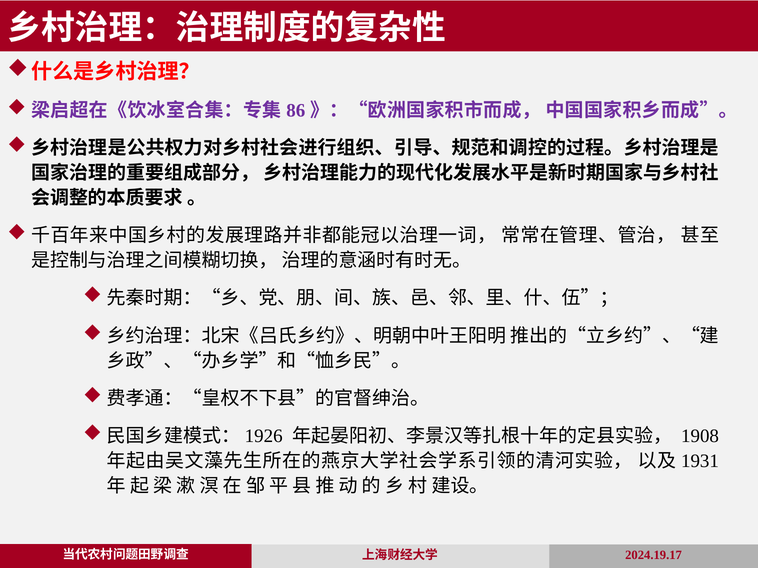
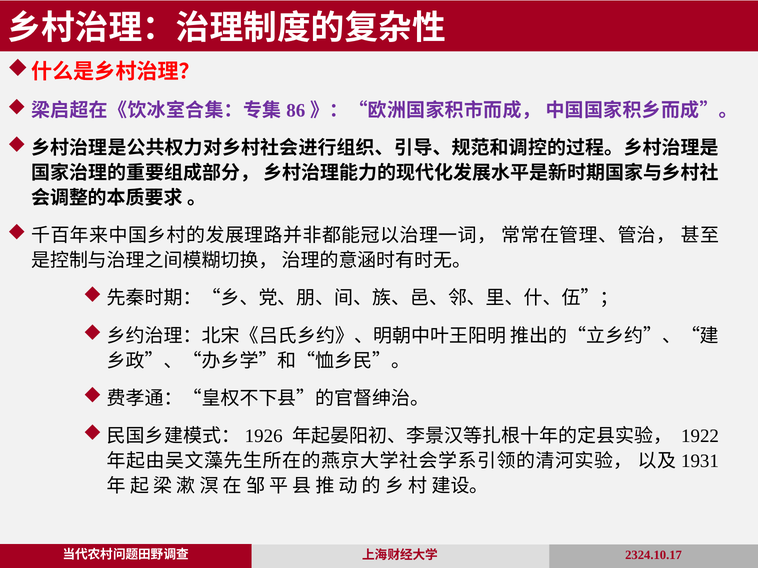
1908: 1908 -> 1922
2024.19.17: 2024.19.17 -> 2324.10.17
